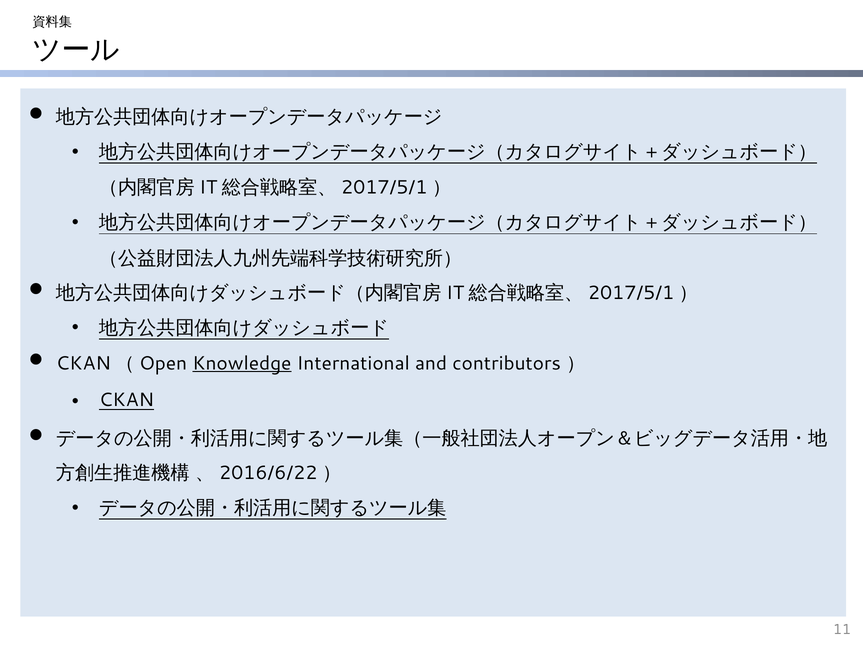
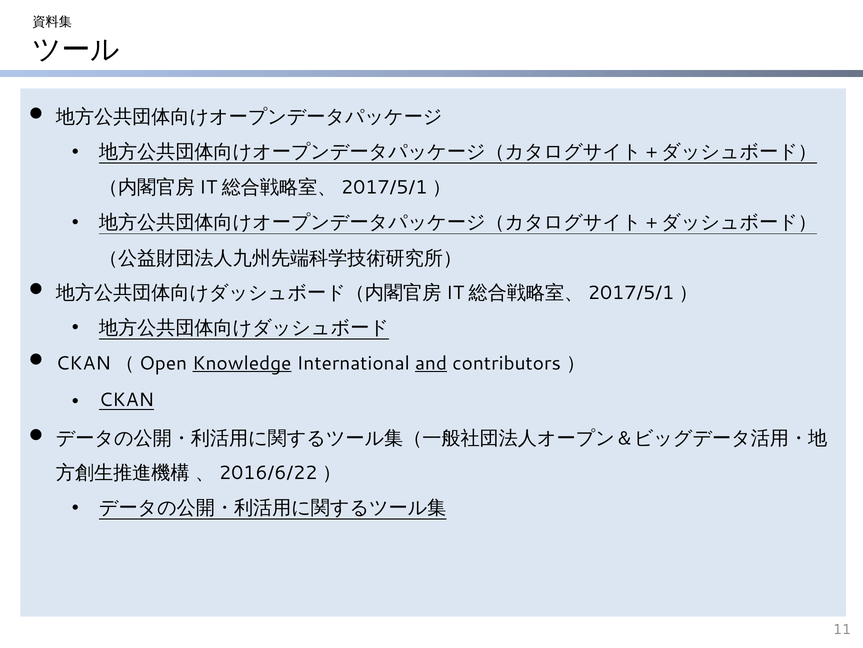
and underline: none -> present
